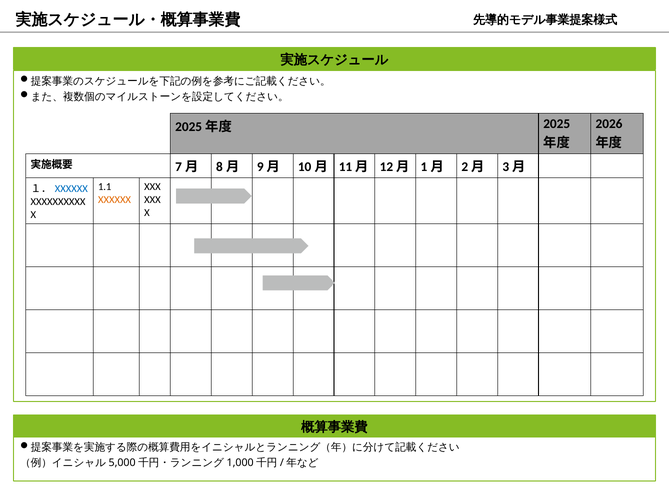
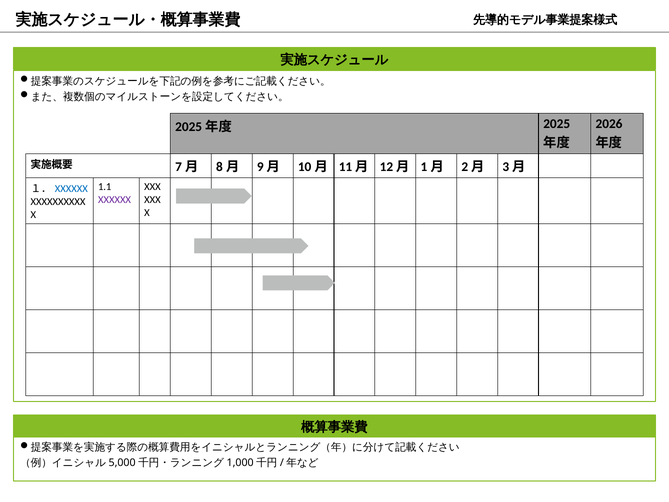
XXXXXX at (115, 200) colour: orange -> purple
